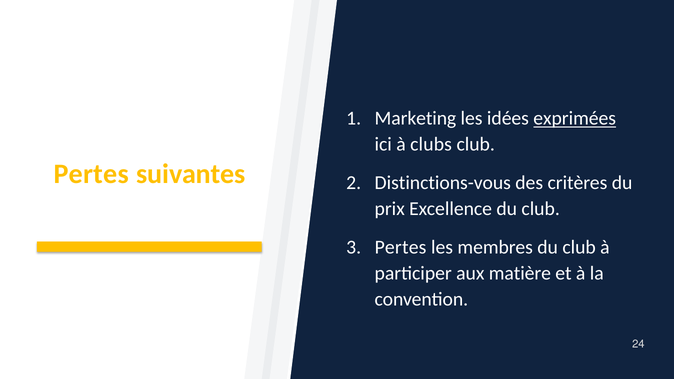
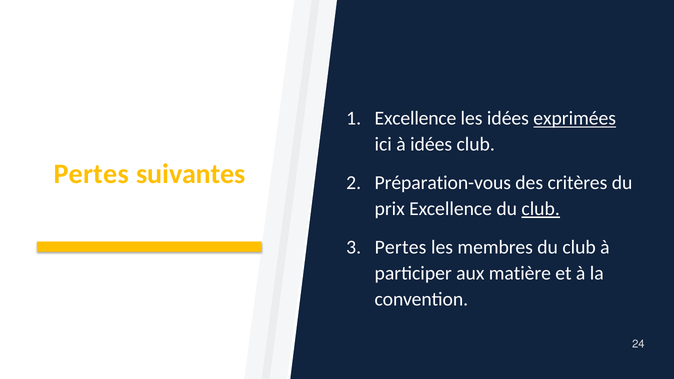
Marketing at (415, 118): Marketing -> Excellence
à clubs: clubs -> idées
Distinctions-vous: Distinctions-vous -> Préparation-vous
club at (541, 209) underline: none -> present
